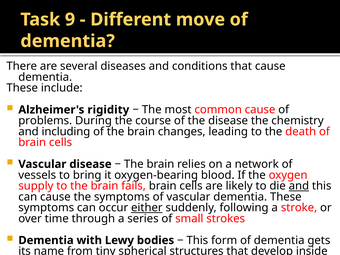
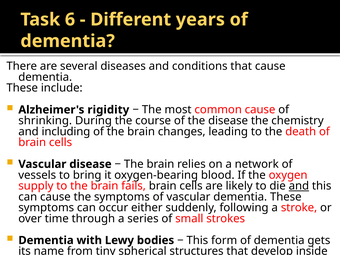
9: 9 -> 6
move: move -> years
problems: problems -> shrinking
either underline: present -> none
